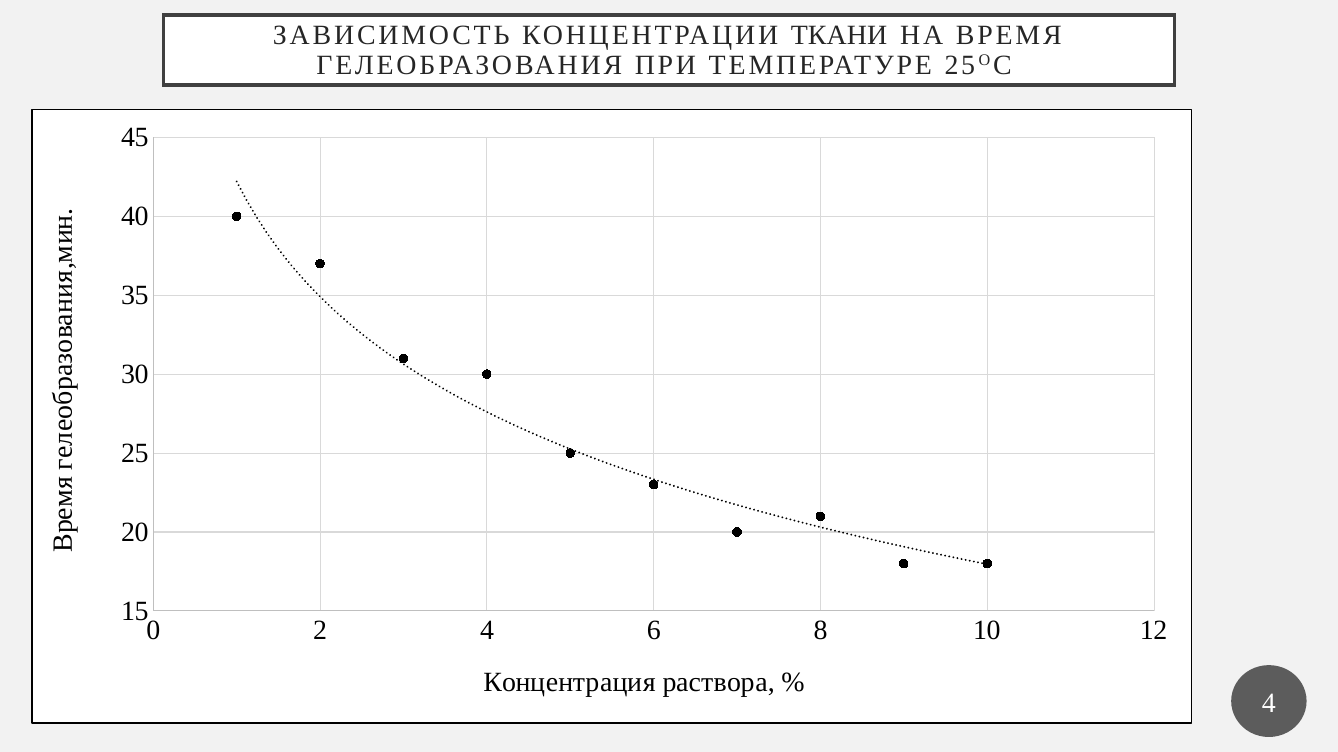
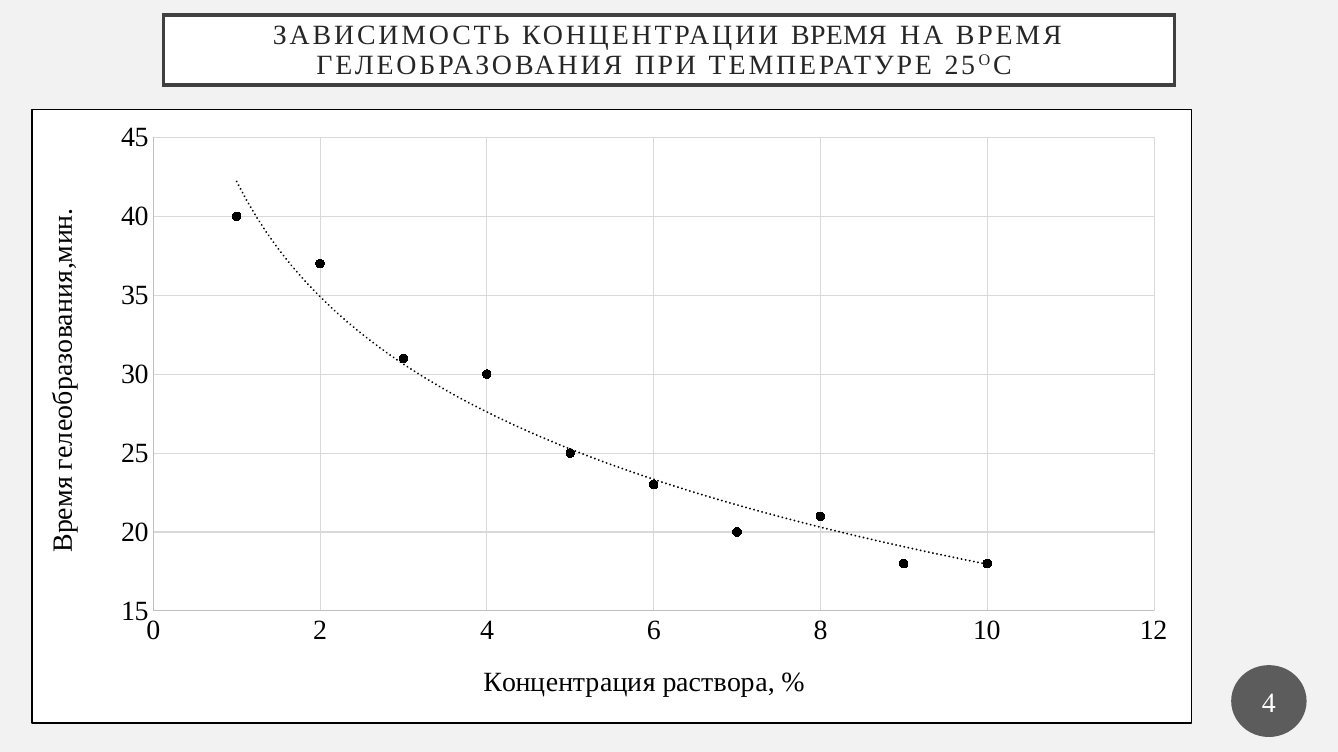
КОНЦЕНТРАЦИИ ТКАНИ: ТКАНИ -> ВРЕМЯ
